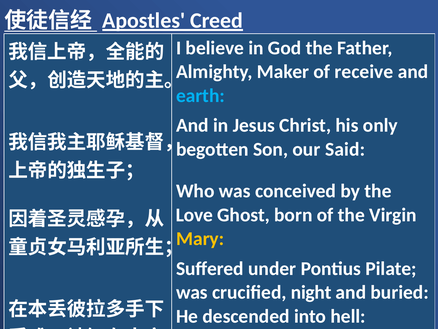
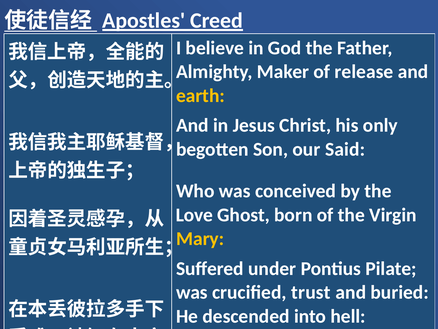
receive: receive -> release
earth colour: light blue -> yellow
night: night -> trust
